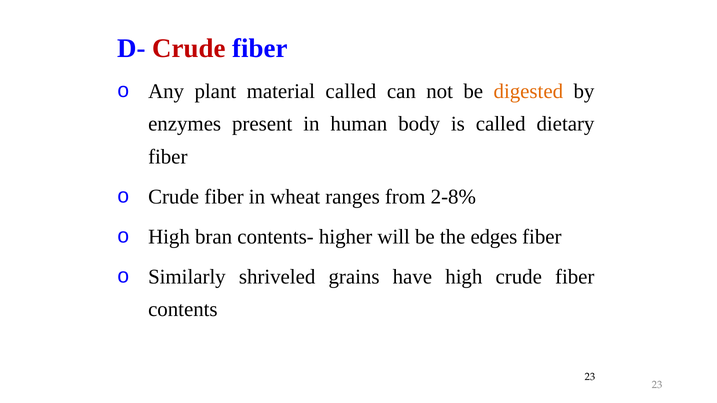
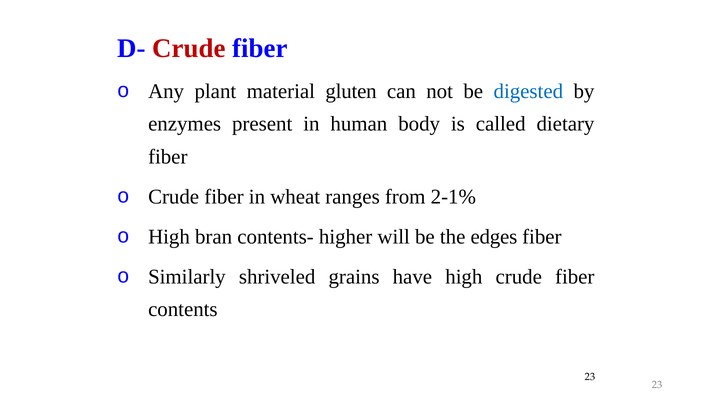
material called: called -> gluten
digested colour: orange -> blue
2-8%: 2-8% -> 2-1%
